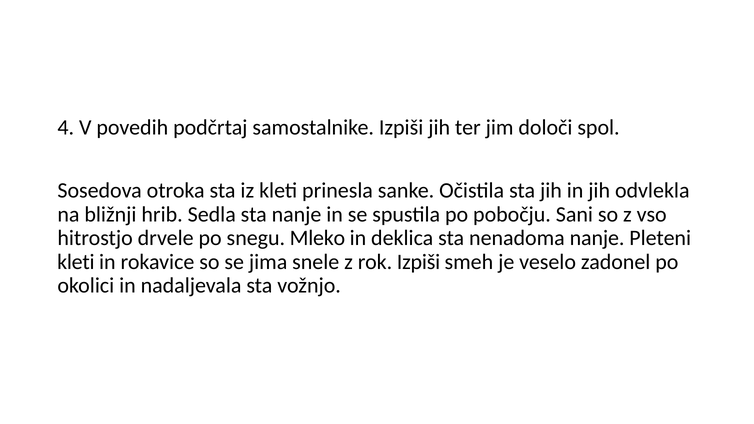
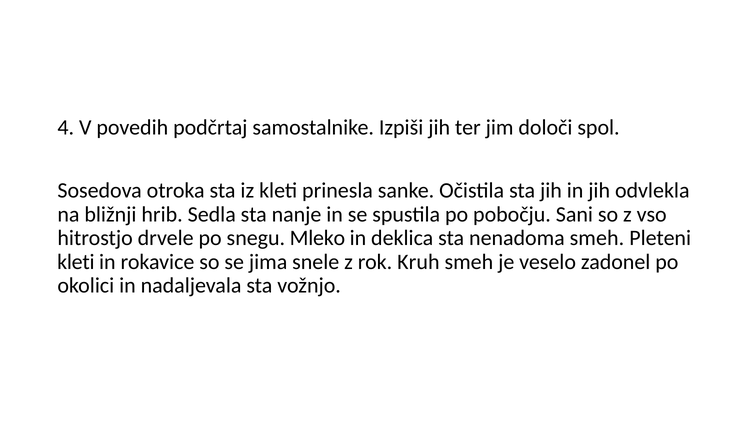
nenadoma nanje: nanje -> smeh
rok Izpiši: Izpiši -> Kruh
